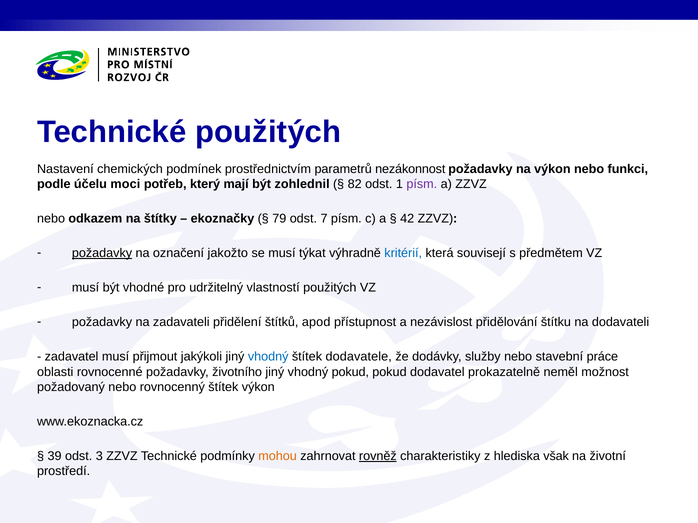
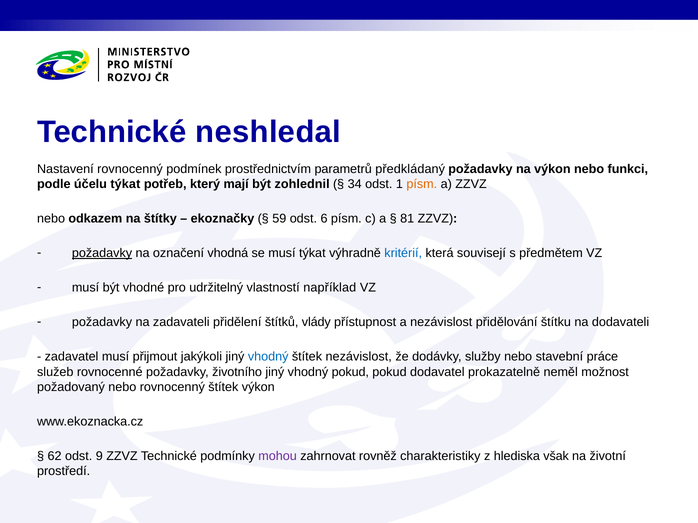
Technické použitých: použitých -> neshledal
Nastavení chemických: chemických -> rovnocenný
nezákonnost: nezákonnost -> předkládaný
účelu moci: moci -> týkat
82: 82 -> 34
písm at (422, 184) colour: purple -> orange
79: 79 -> 59
7: 7 -> 6
42: 42 -> 81
jakožto: jakožto -> vhodná
vlastností použitých: použitých -> například
apod: apod -> vlády
štítek dodavatele: dodavatele -> nezávislost
oblasti: oblasti -> služeb
39: 39 -> 62
3: 3 -> 9
mohou colour: orange -> purple
rovněž underline: present -> none
